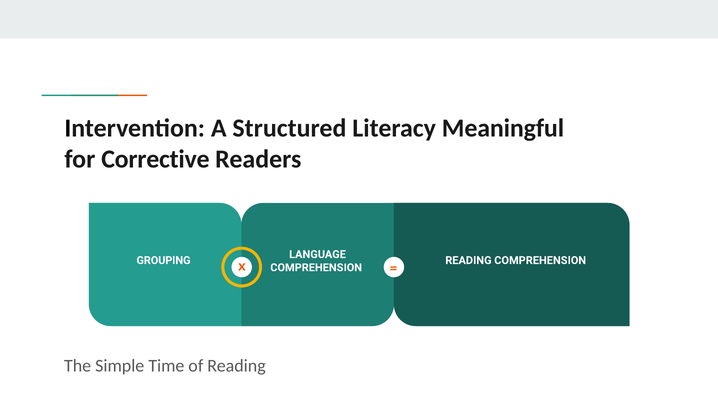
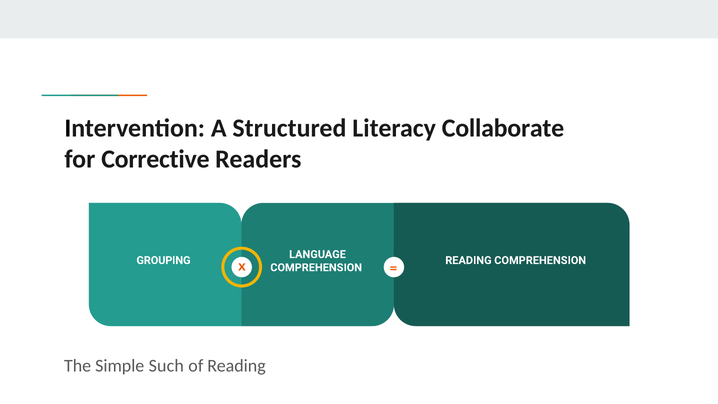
Meaningful: Meaningful -> Collaborate
Time: Time -> Such
